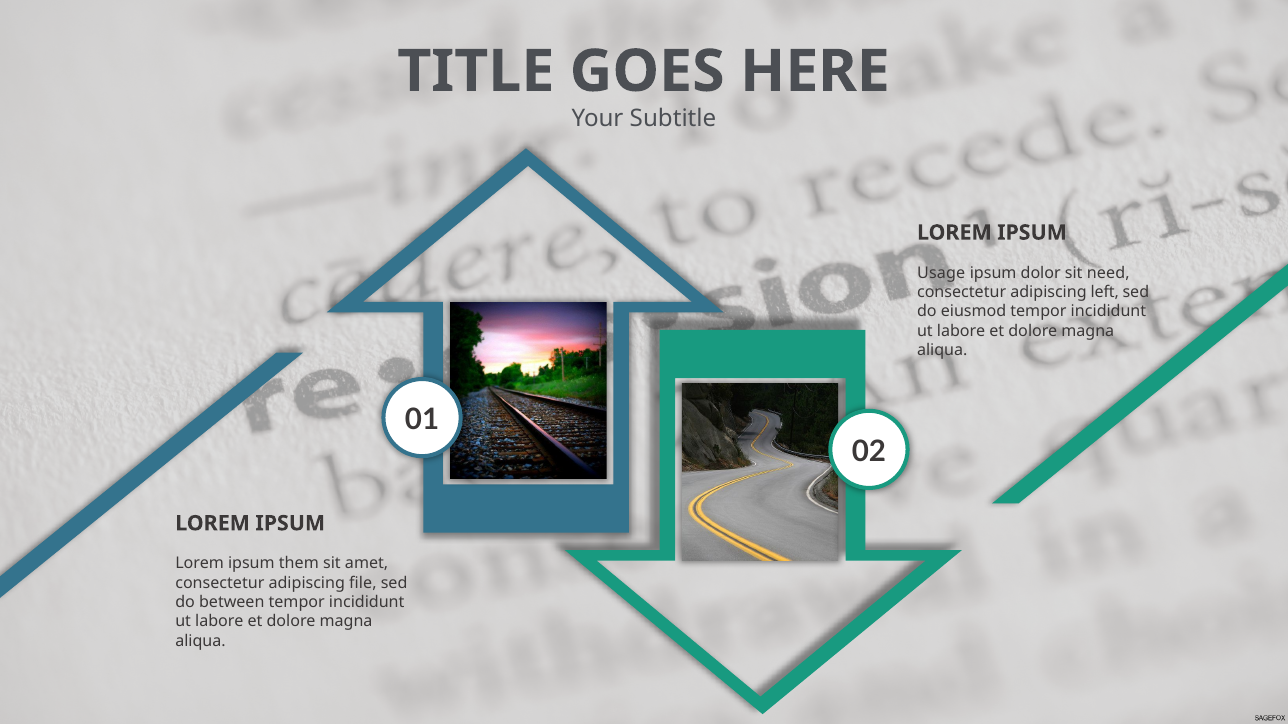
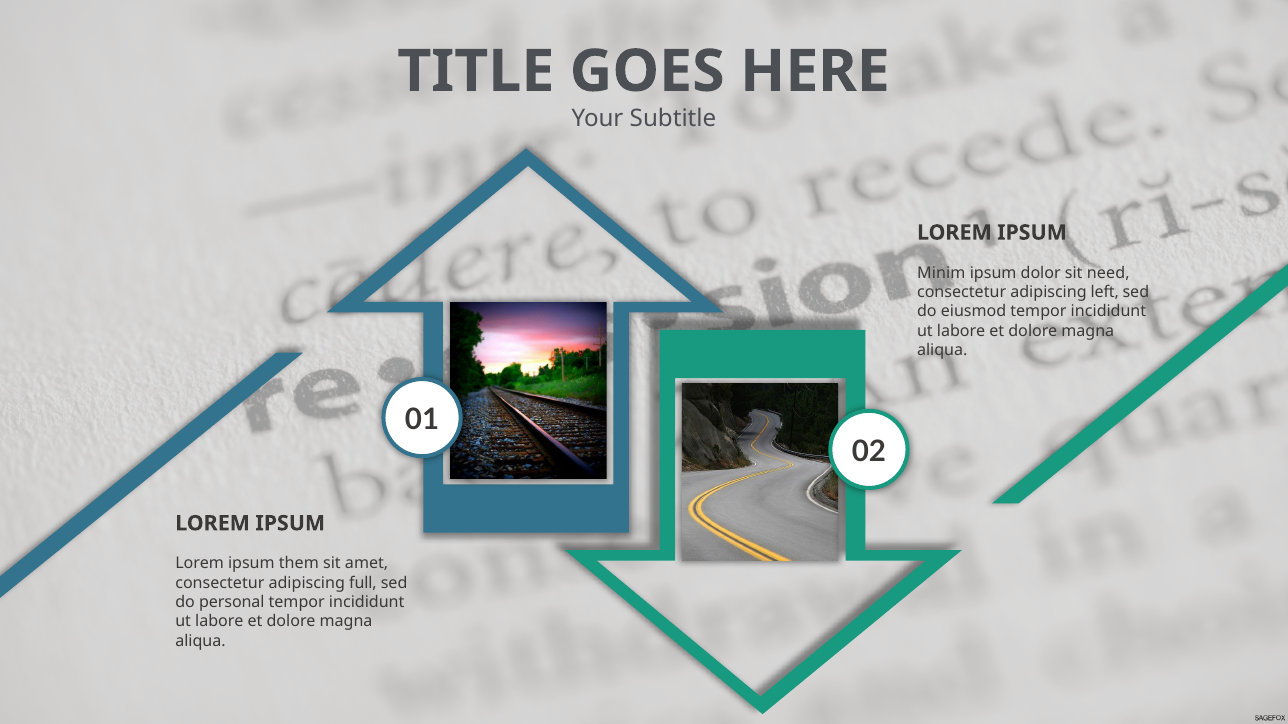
Usage: Usage -> Minim
file: file -> full
between: between -> personal
